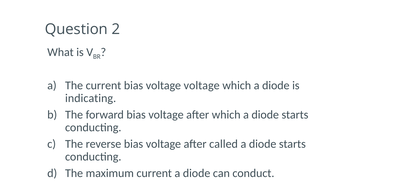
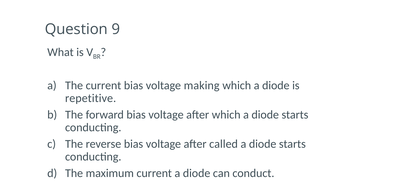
2: 2 -> 9
voltage voltage: voltage -> making
indicating: indicating -> repetitive
